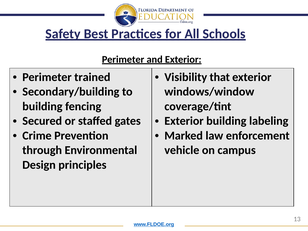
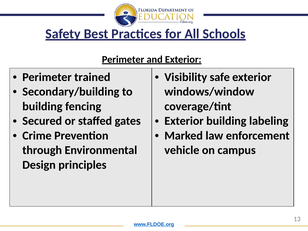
that: that -> safe
